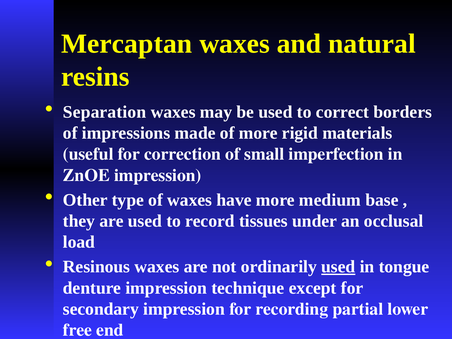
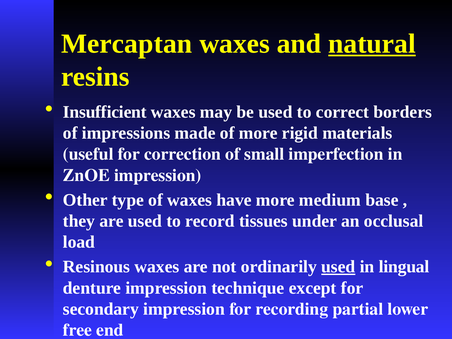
natural underline: none -> present
Separation: Separation -> Insufficient
tongue: tongue -> lingual
